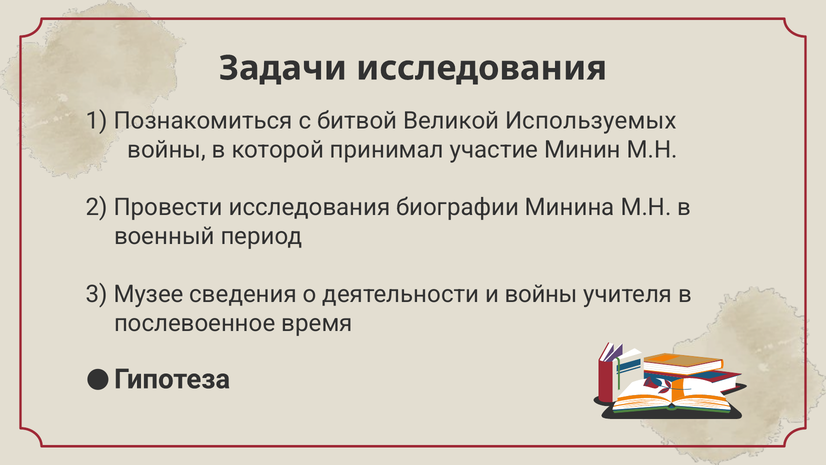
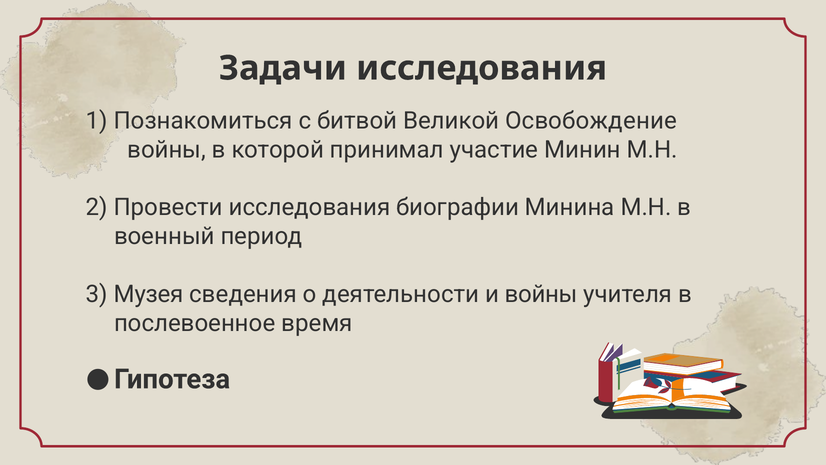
Используемых: Используемых -> Освобождение
Музее: Музее -> Музея
